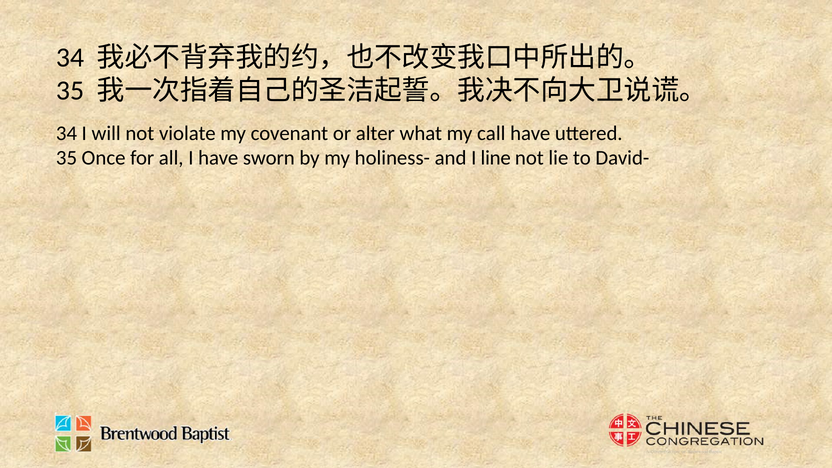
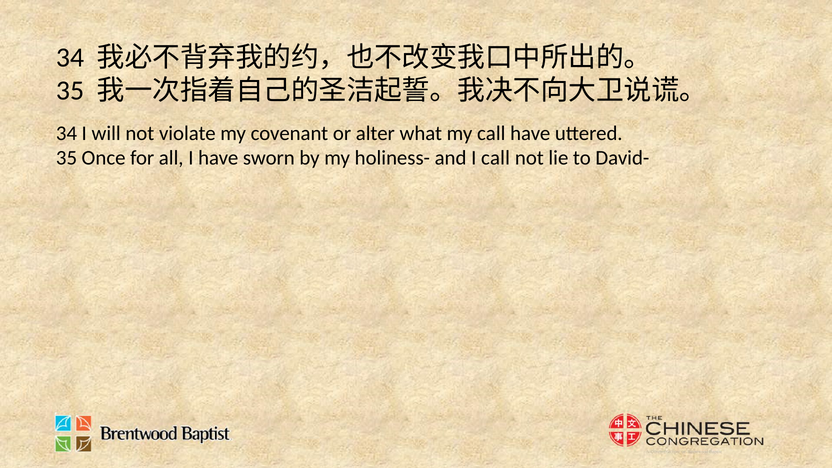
I line: line -> call
